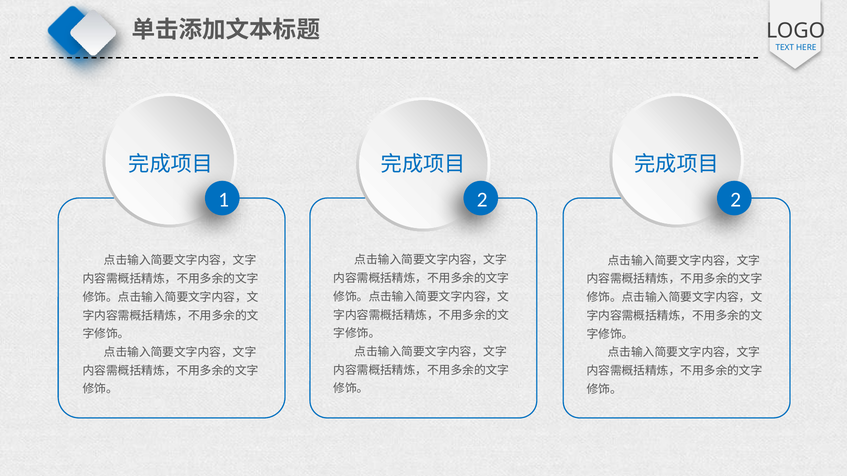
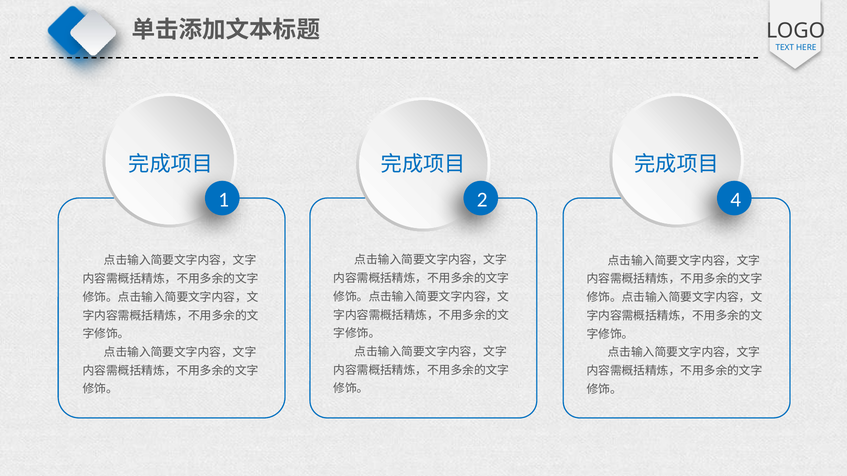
2 2: 2 -> 4
